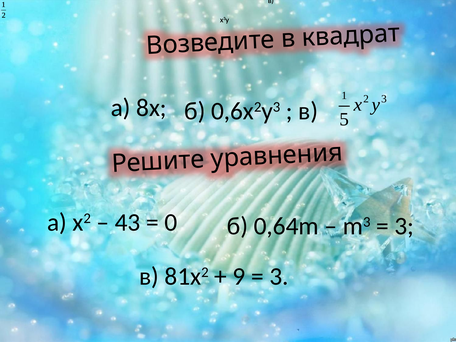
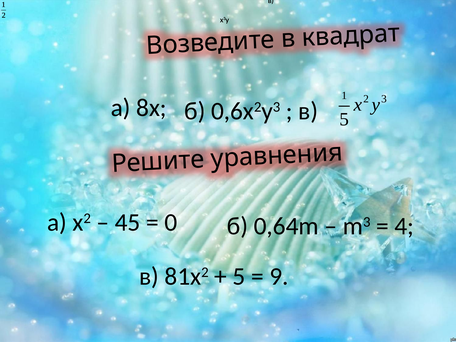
43: 43 -> 45
3 at (404, 226): 3 -> 4
9 at (239, 276): 9 -> 5
3 at (279, 276): 3 -> 9
